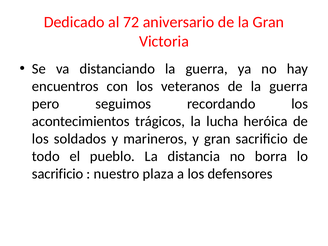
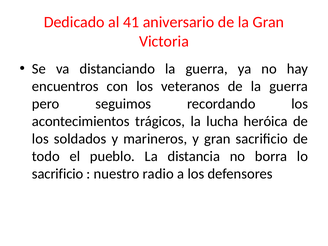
72: 72 -> 41
plaza: plaza -> radio
